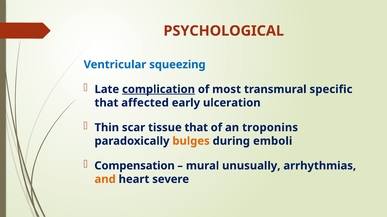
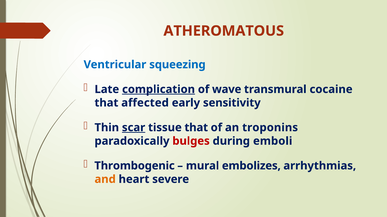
PSYCHOLOGICAL: PSYCHOLOGICAL -> ATHEROMATOUS
most: most -> wave
specific: specific -> cocaine
ulceration: ulceration -> sensitivity
scar underline: none -> present
bulges colour: orange -> red
Compensation: Compensation -> Thrombogenic
unusually: unusually -> embolizes
